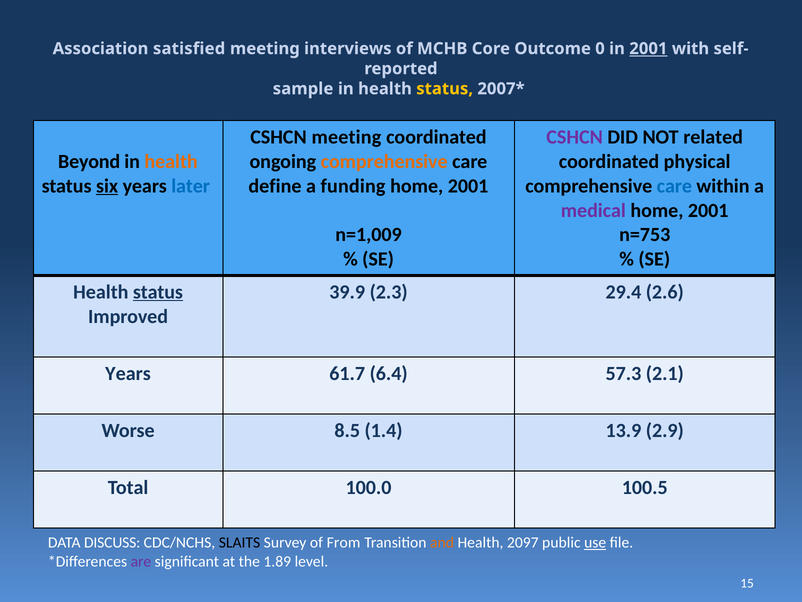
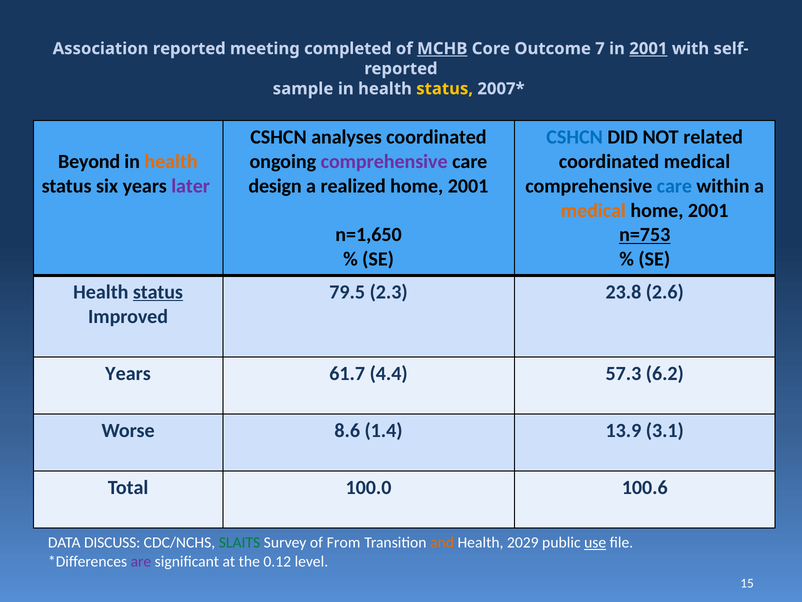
Association satisfied: satisfied -> reported
interviews: interviews -> completed
MCHB underline: none -> present
0: 0 -> 7
CSHCN meeting: meeting -> analyses
CSHCN at (575, 137) colour: purple -> blue
comprehensive at (384, 161) colour: orange -> purple
coordinated physical: physical -> medical
six underline: present -> none
later colour: blue -> purple
define: define -> design
funding: funding -> realized
medical at (593, 210) colour: purple -> orange
n=1,009: n=1,009 -> n=1,650
n=753 underline: none -> present
39.9: 39.9 -> 79.5
29.4: 29.4 -> 23.8
6.4: 6.4 -> 4.4
2.1: 2.1 -> 6.2
8.5: 8.5 -> 8.6
2.9: 2.9 -> 3.1
100.5: 100.5 -> 100.6
SLAITS colour: black -> green
2097: 2097 -> 2029
1.89: 1.89 -> 0.12
